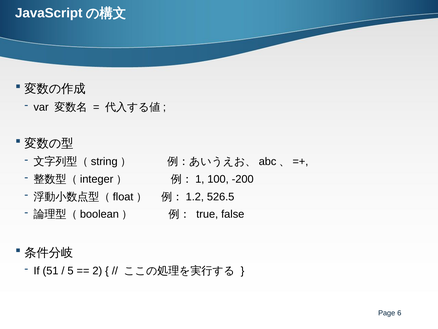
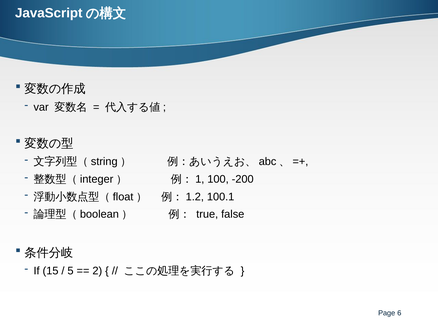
526.5: 526.5 -> 100.1
51: 51 -> 15
